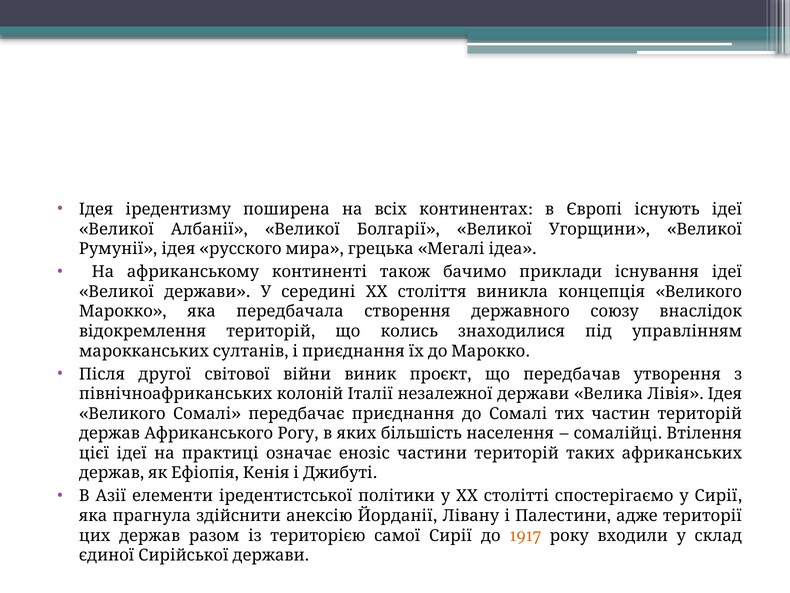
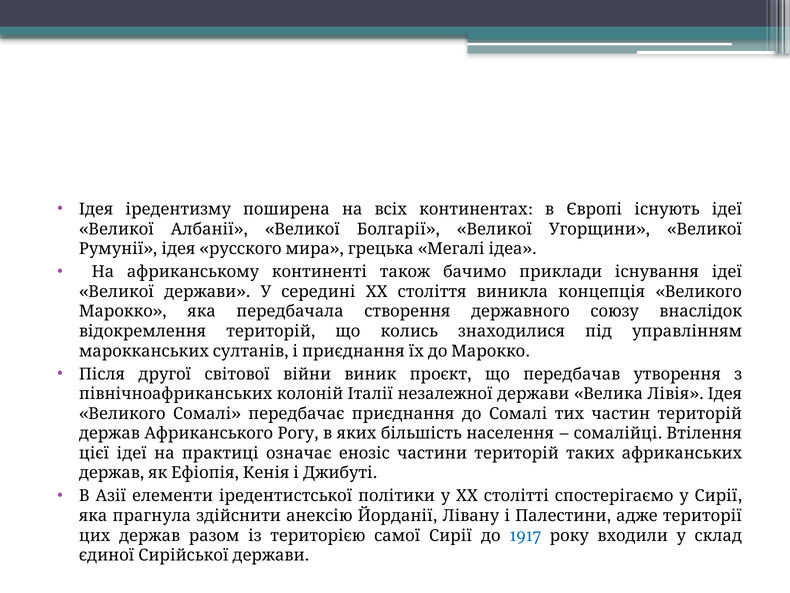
1917 colour: orange -> blue
